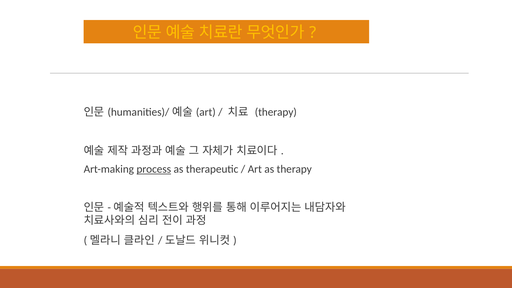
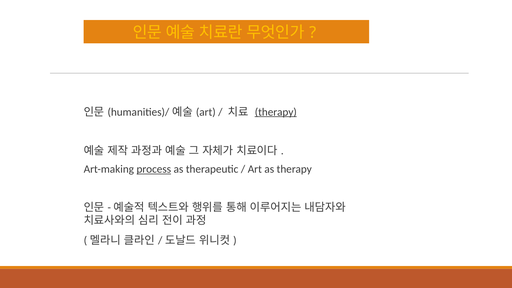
therapy at (276, 112) underline: none -> present
